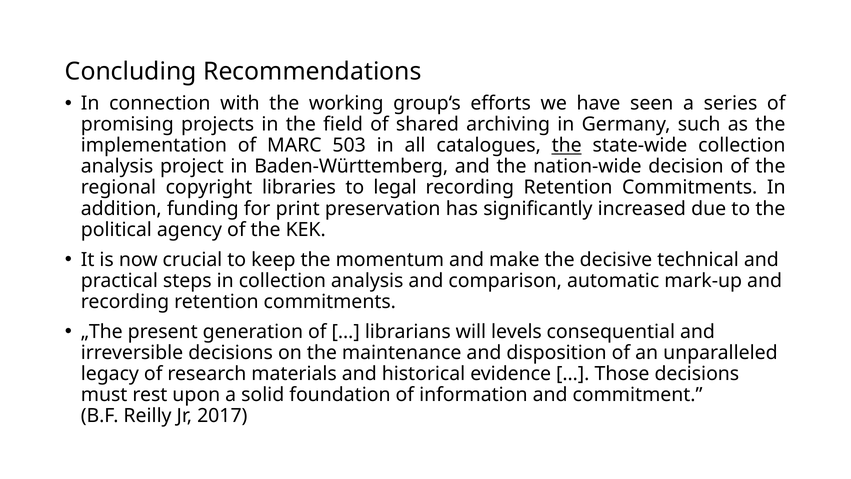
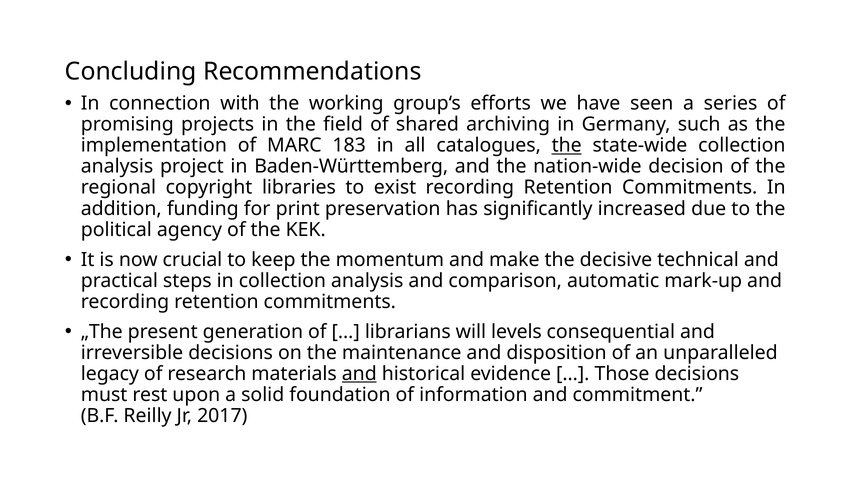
503: 503 -> 183
legal: legal -> exist
and at (359, 373) underline: none -> present
